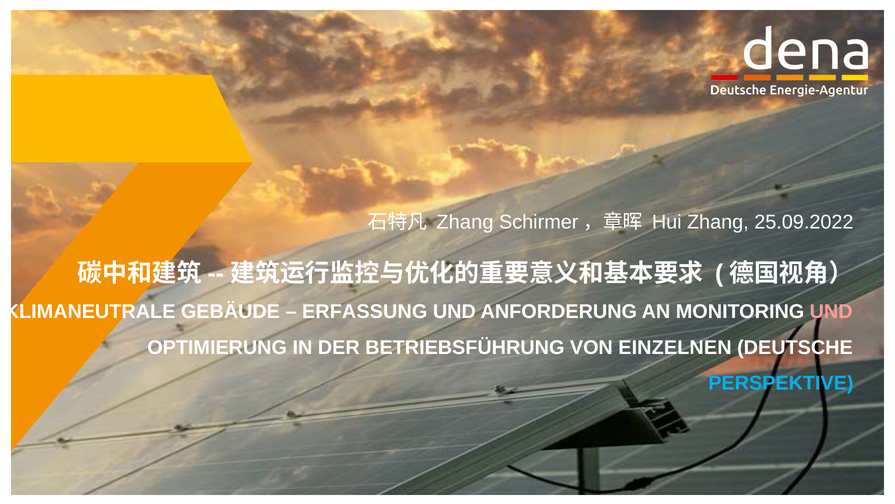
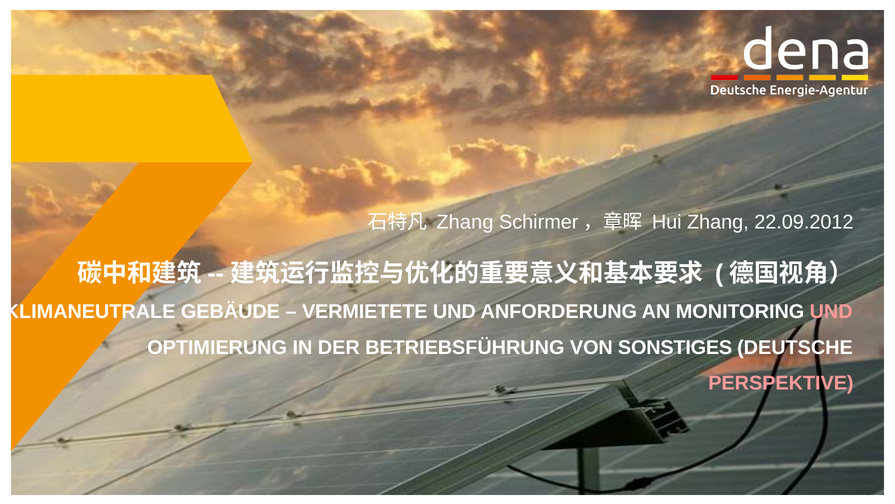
25.09.2022: 25.09.2022 -> 22.09.2012
ERFASSUNG: ERFASSUNG -> VERMIETETE
EINZELNEN: EINZELNEN -> SONSTIGES
PERSPEKTIVE colour: light blue -> pink
